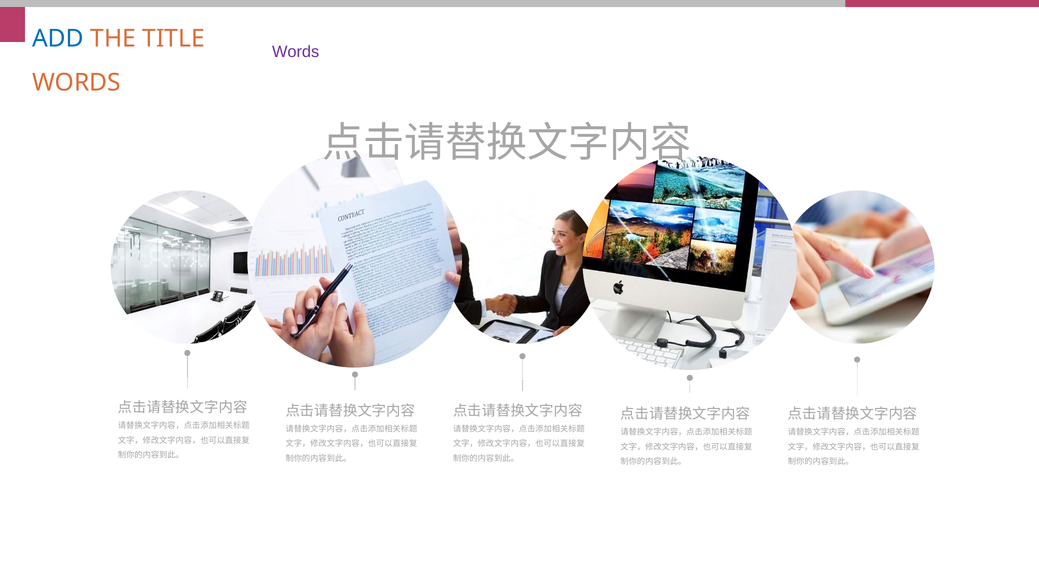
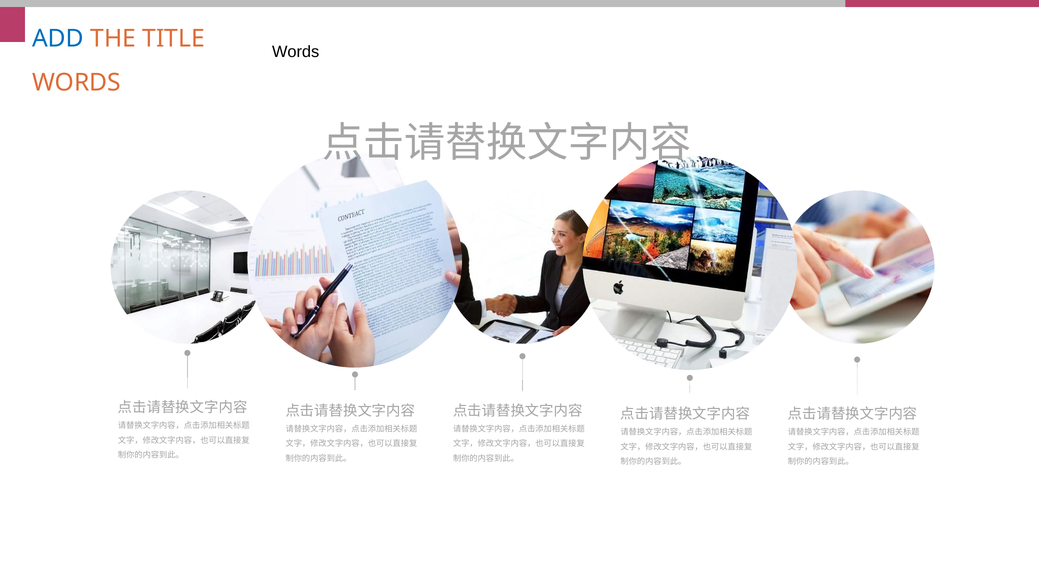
Words at (296, 52) colour: purple -> black
